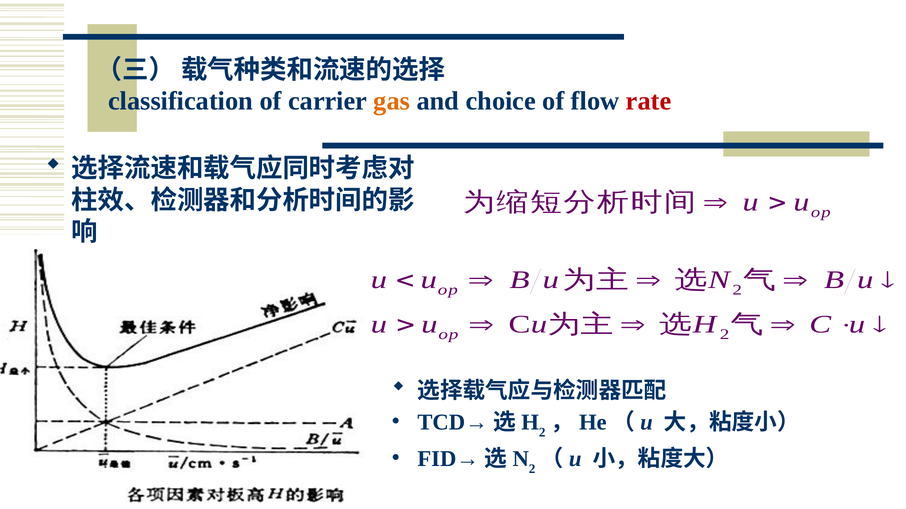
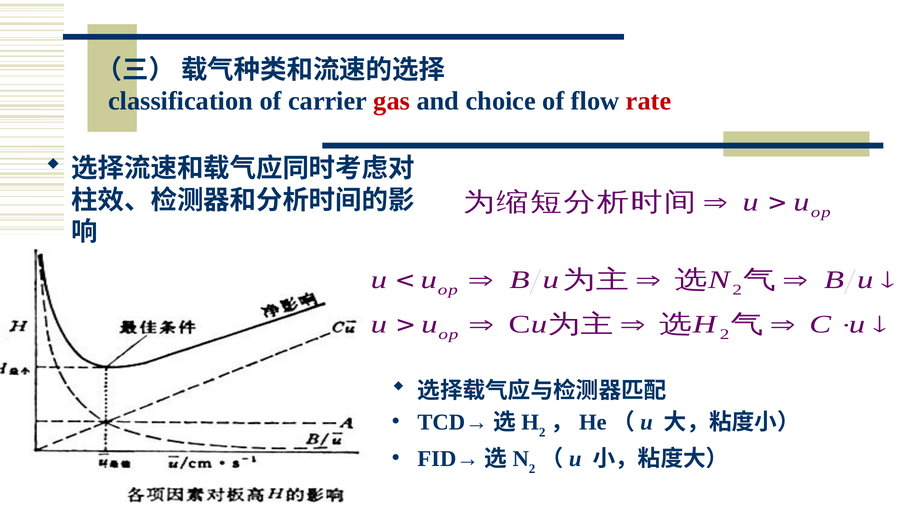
gas colour: orange -> red
